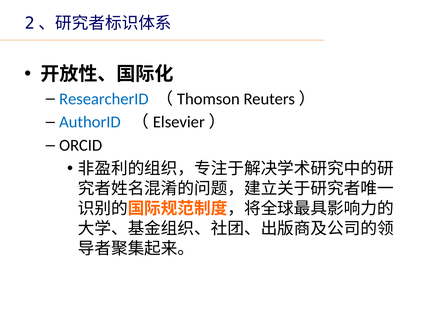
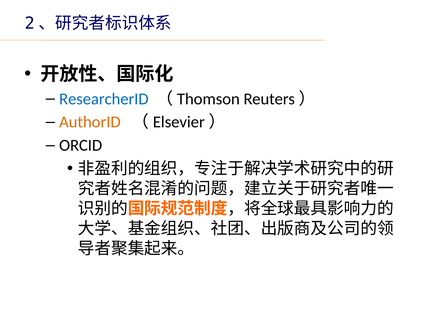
AuthorID colour: blue -> orange
